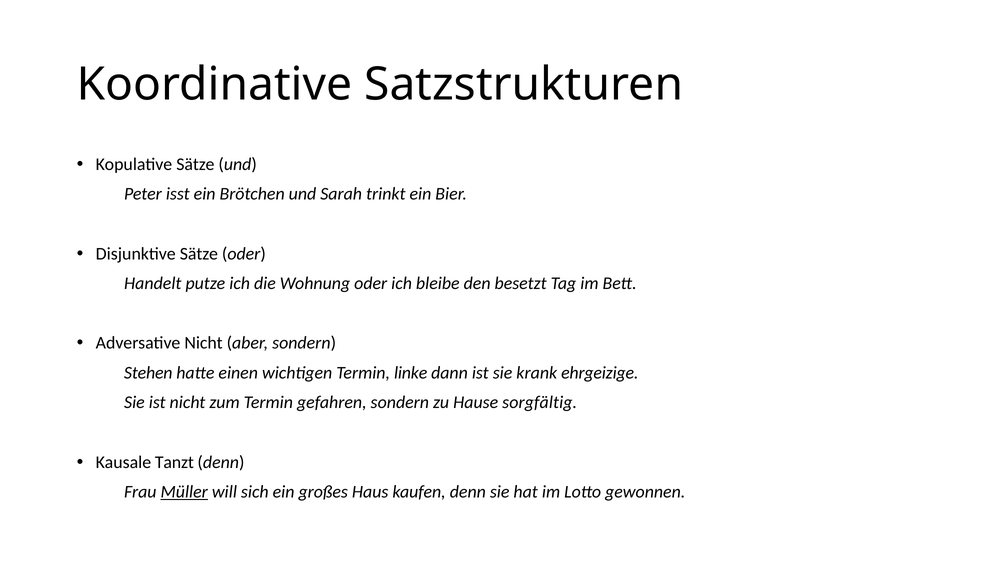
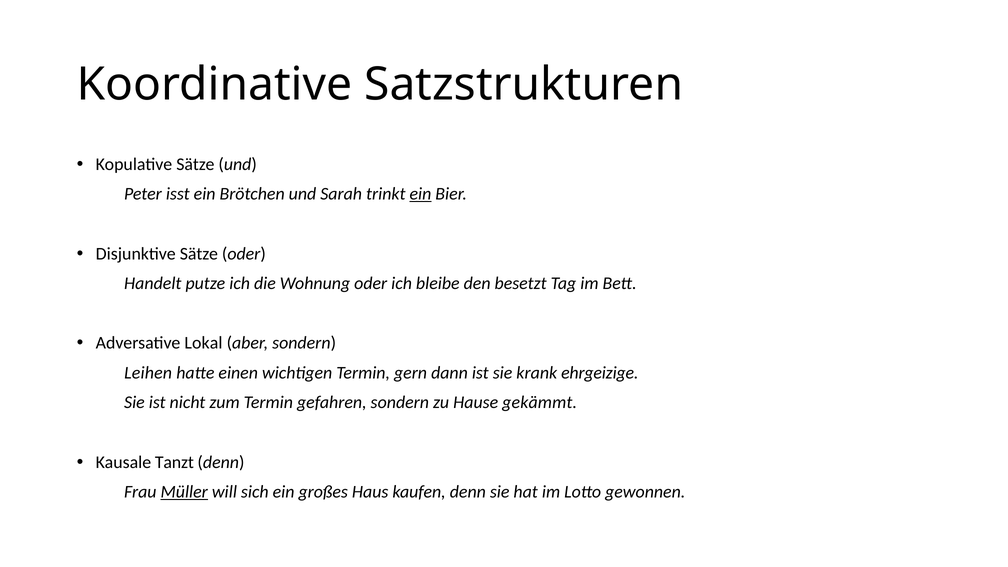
ein at (420, 194) underline: none -> present
Adversative Nicht: Nicht -> Lokal
Stehen: Stehen -> Leihen
linke: linke -> gern
sorgfältig: sorgfältig -> gekämmt
